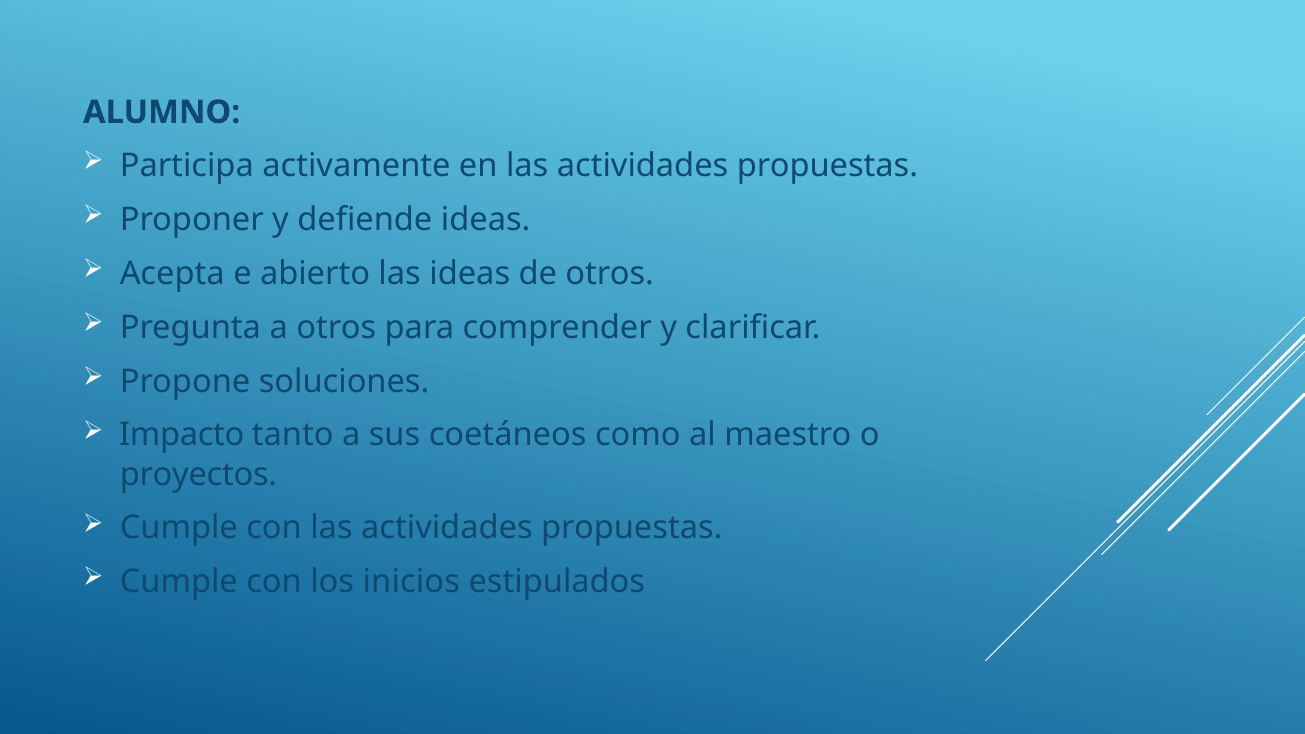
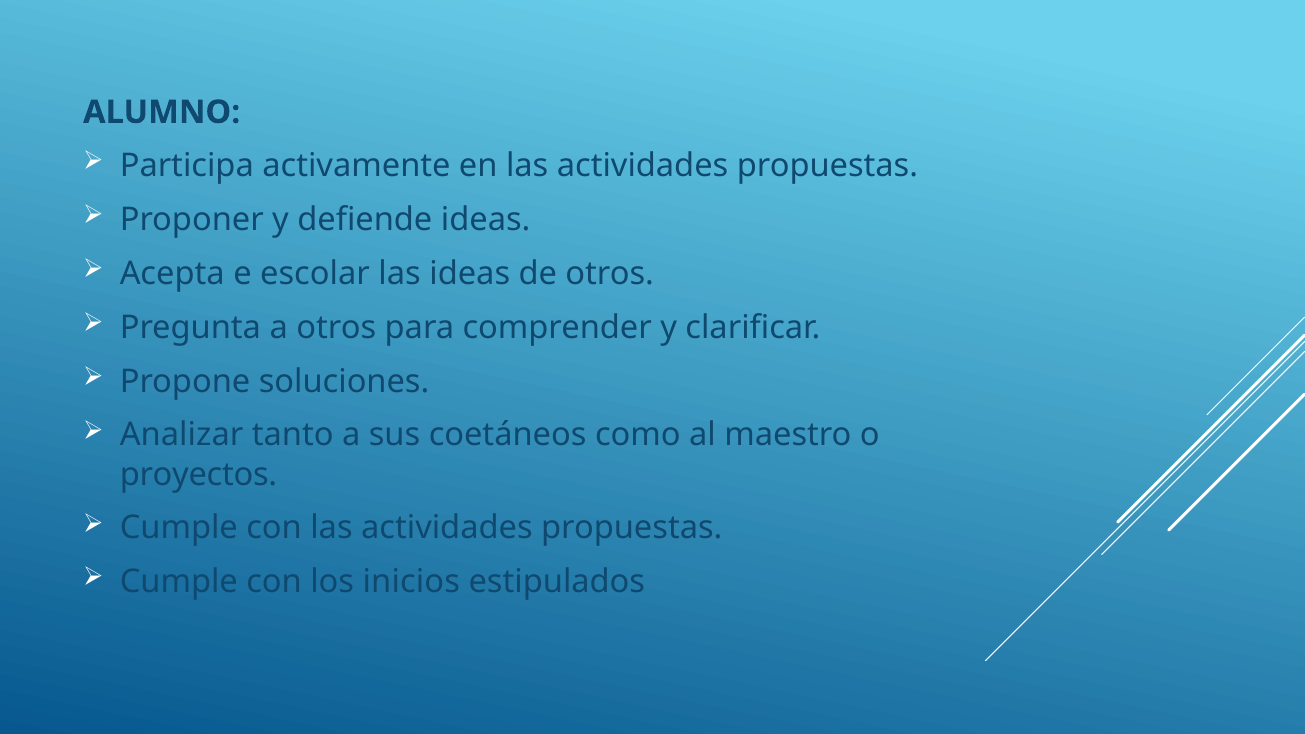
abierto: abierto -> escolar
Impacto: Impacto -> Analizar
